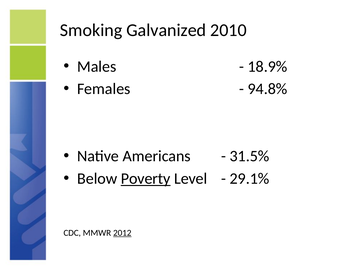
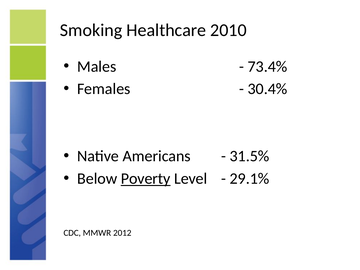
Galvanized: Galvanized -> Healthcare
18.9%: 18.9% -> 73.4%
94.8%: 94.8% -> 30.4%
2012 underline: present -> none
